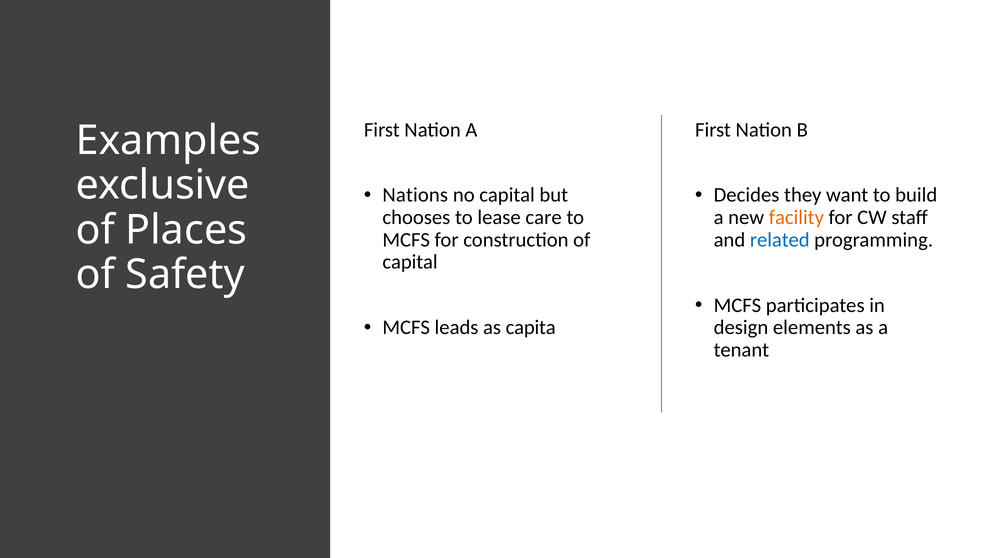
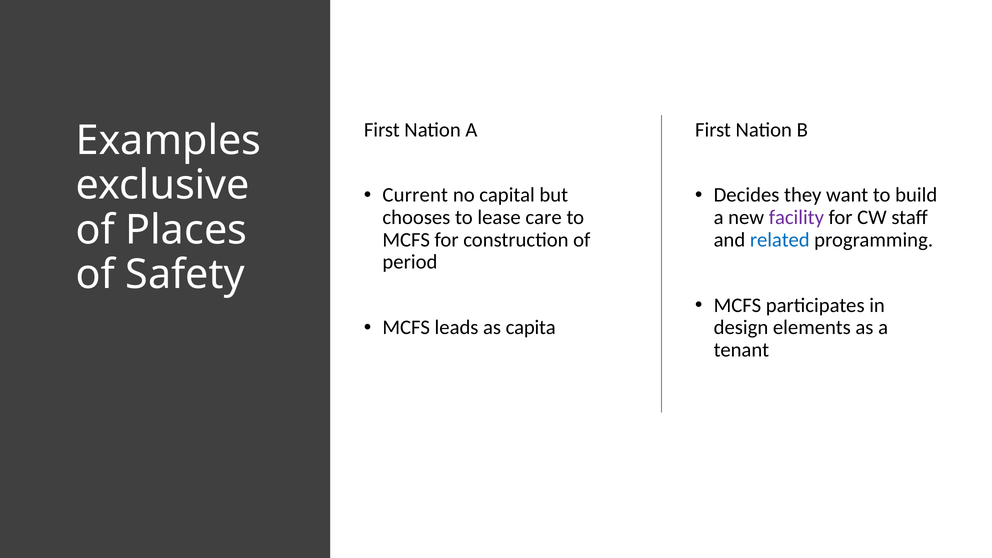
Nations: Nations -> Current
facility colour: orange -> purple
capital at (410, 262): capital -> period
